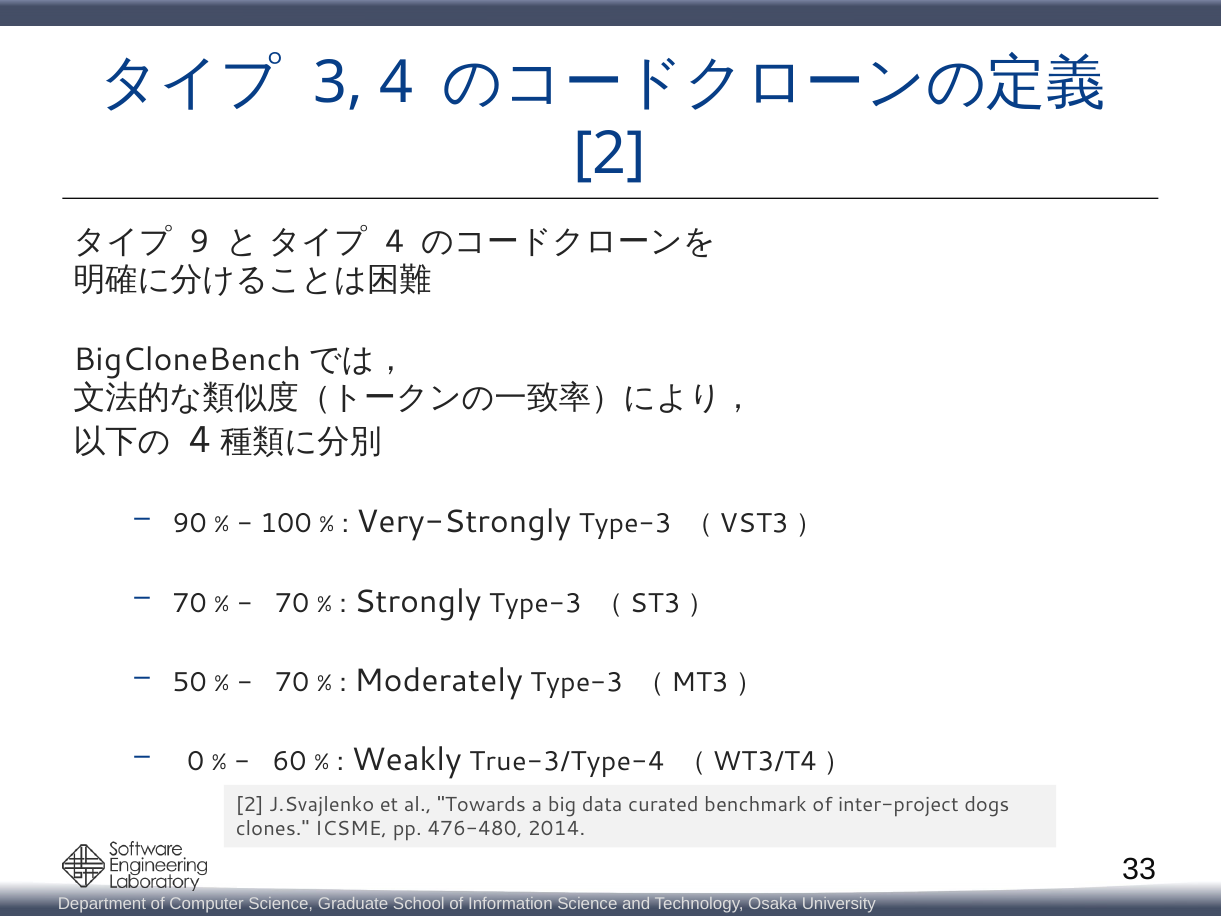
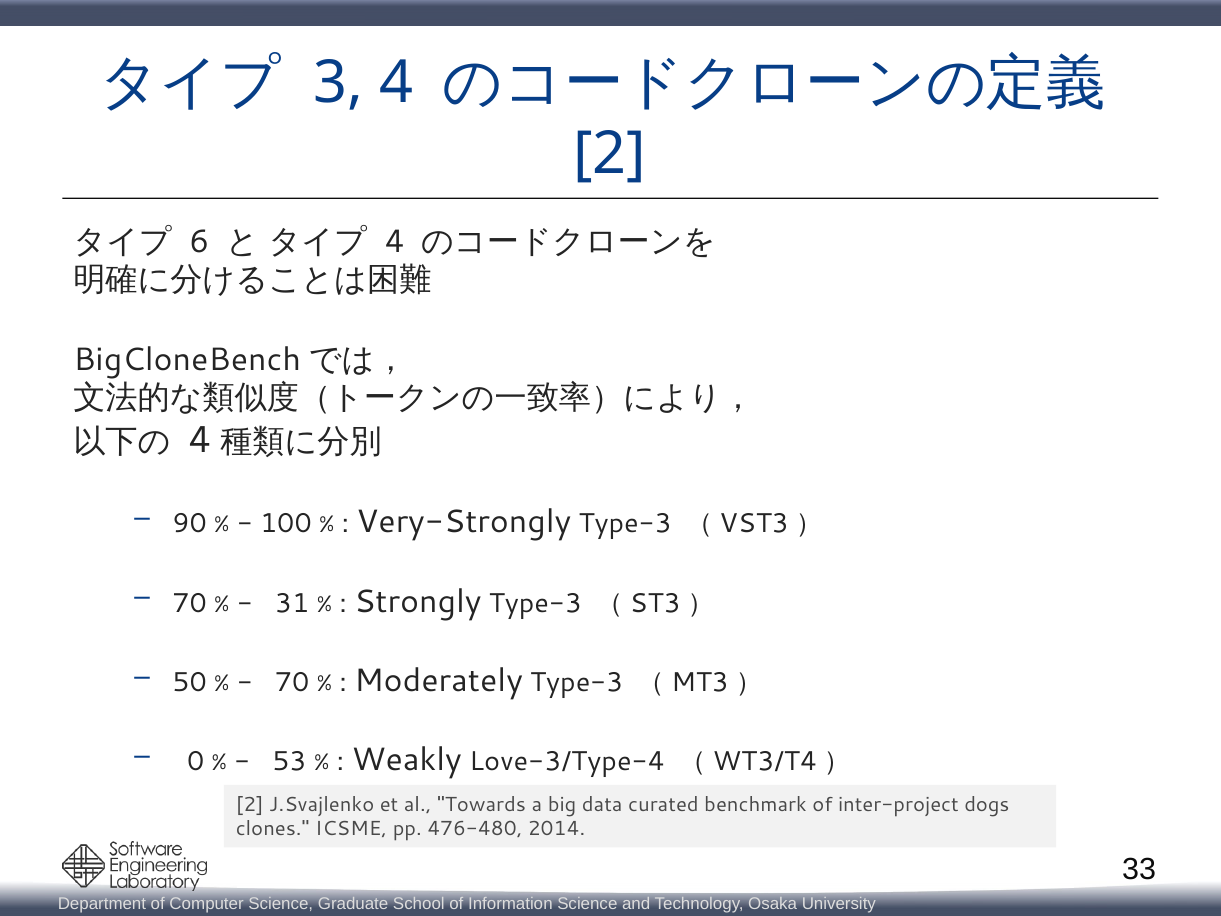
9: 9 -> 6
70 at (292, 603): 70 -> 31
60: 60 -> 53
True-3/Type-4: True-3/Type-4 -> Love-3/Type-4
